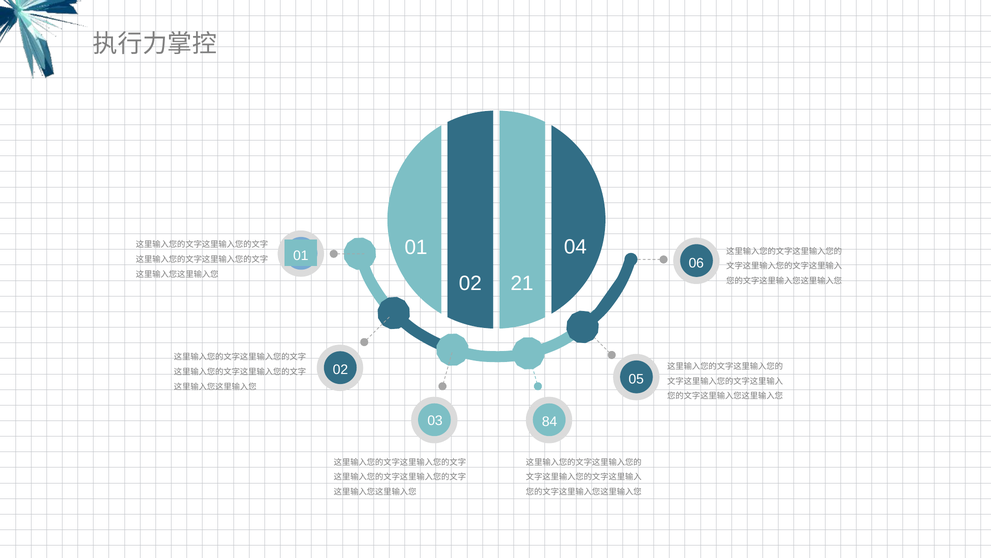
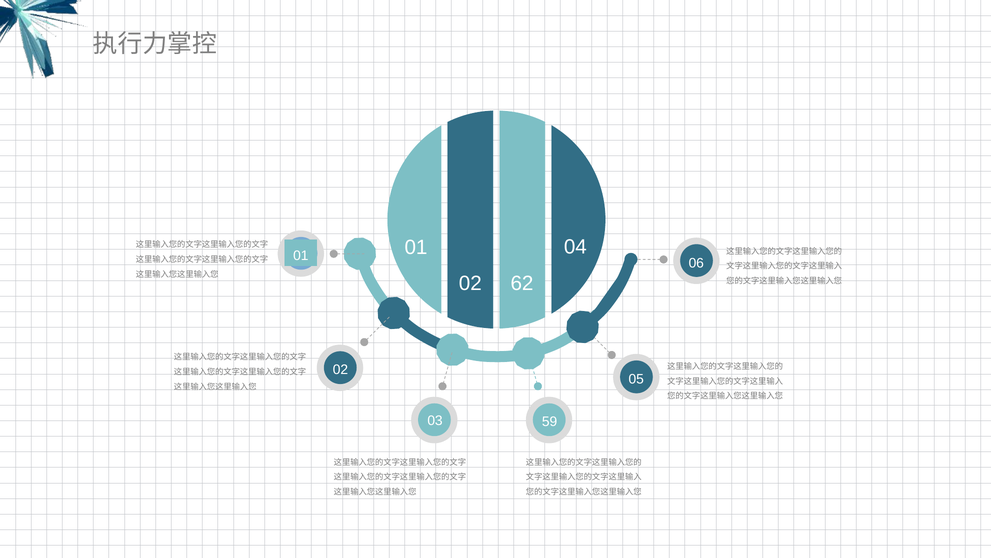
21: 21 -> 62
84: 84 -> 59
